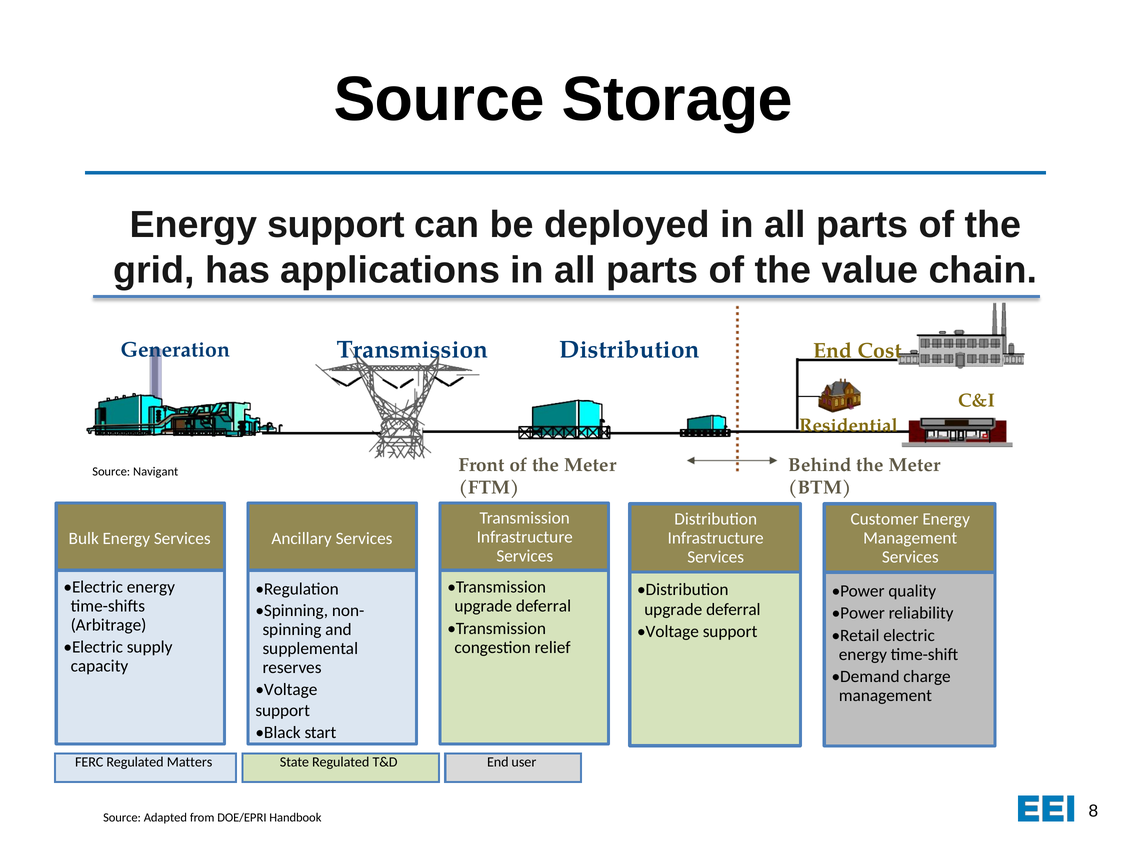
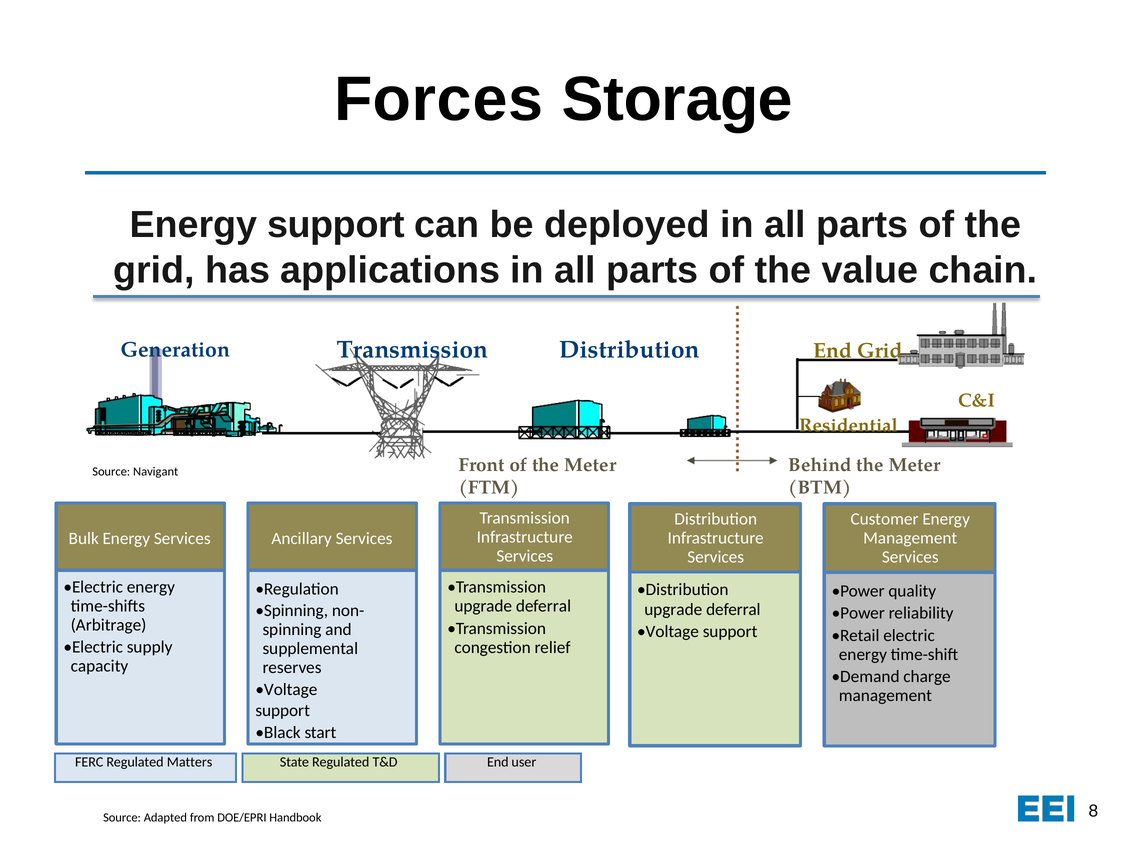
Source at (439, 100): Source -> Forces
End Cost: Cost -> Grid
